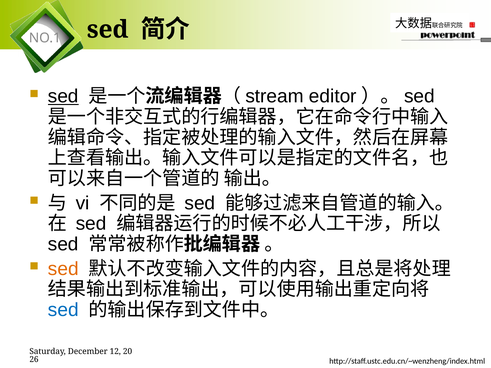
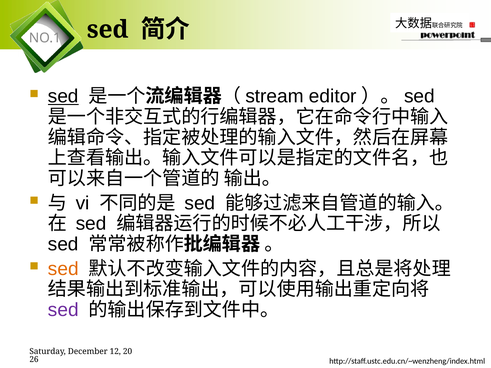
sed at (63, 310) colour: blue -> purple
